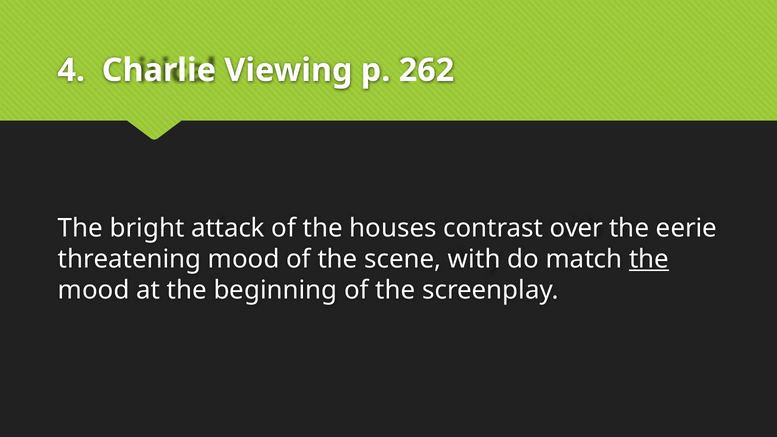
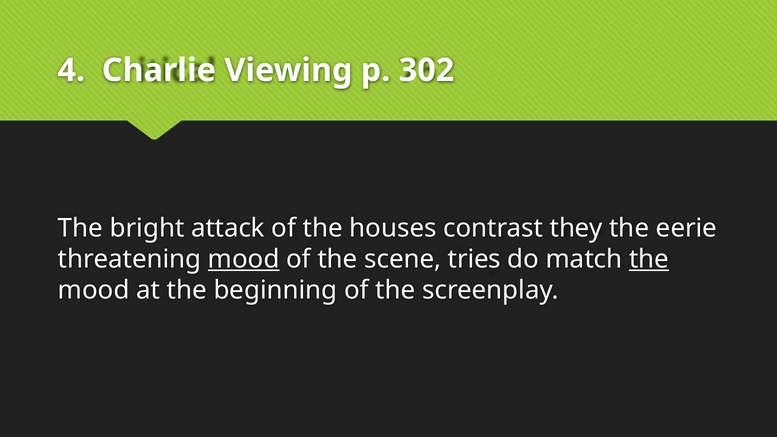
262: 262 -> 302
over: over -> they
mood at (244, 259) underline: none -> present
with: with -> tries
